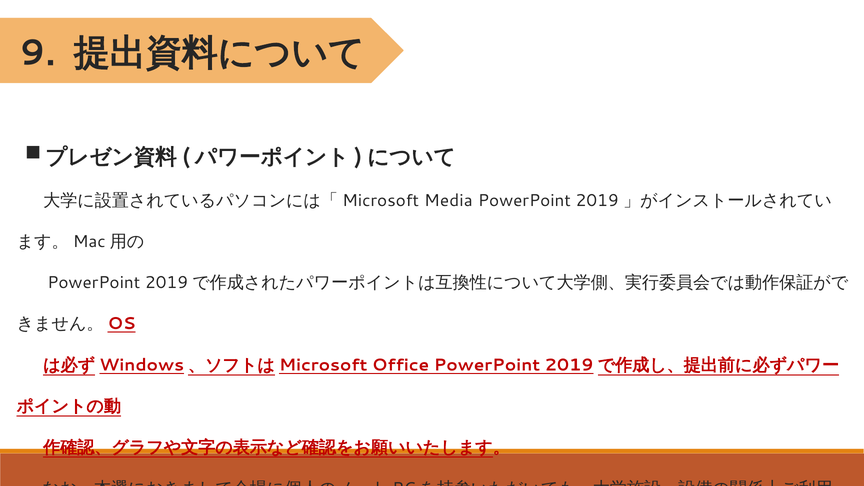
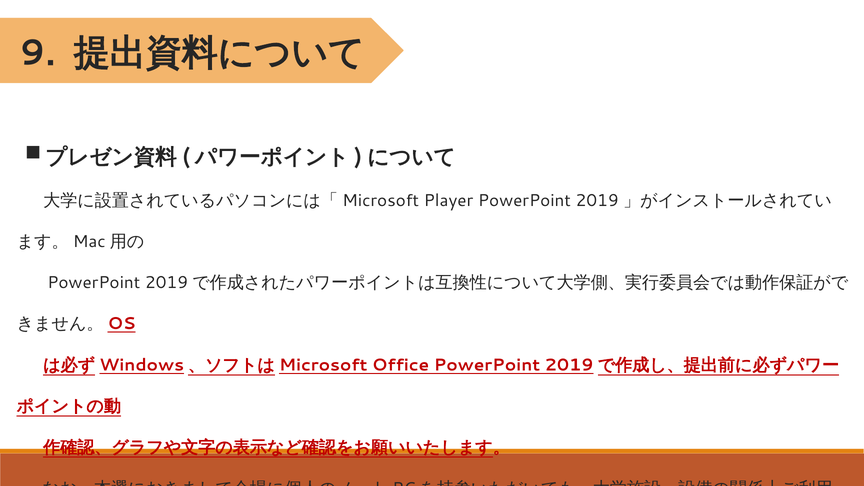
Media: Media -> Player
